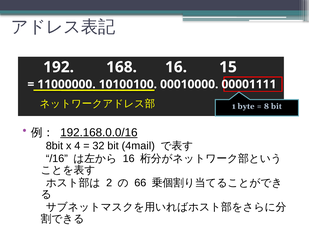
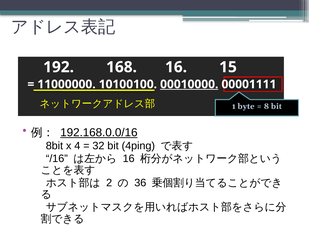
00010000 underline: none -> present
4mail: 4mail -> 4ping
66: 66 -> 36
